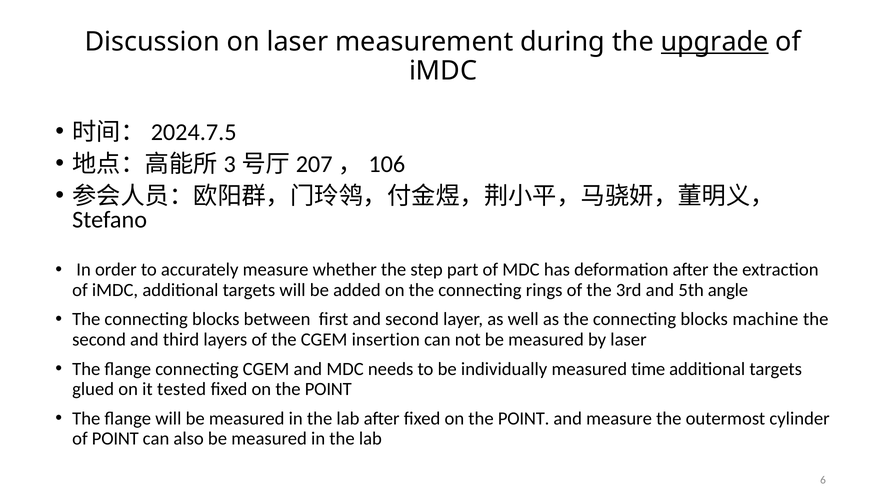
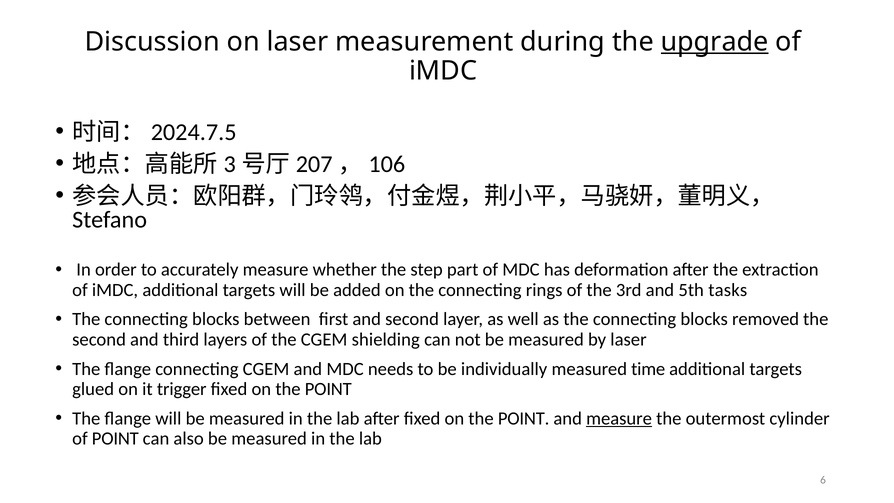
angle: angle -> tasks
machine: machine -> removed
insertion: insertion -> shielding
tested: tested -> trigger
measure at (619, 418) underline: none -> present
